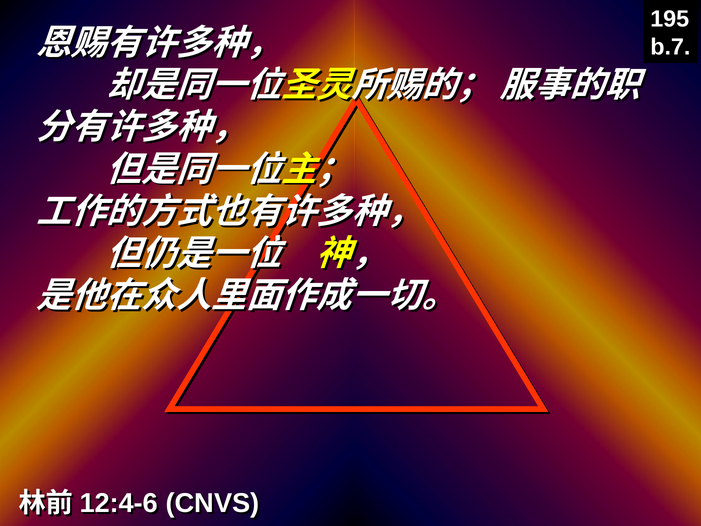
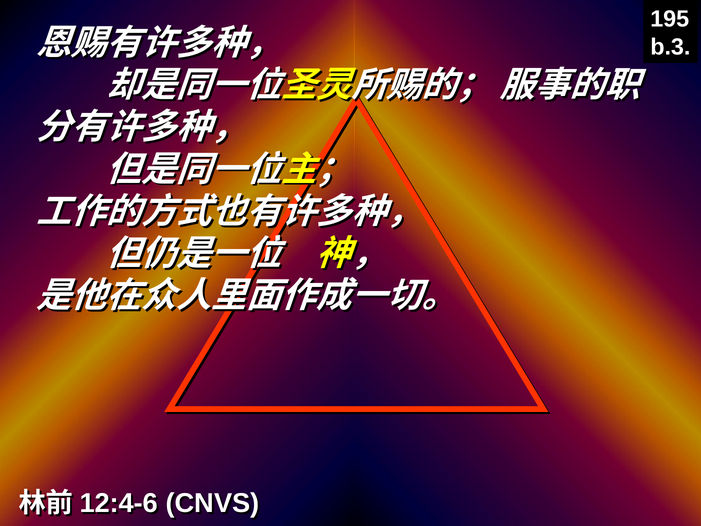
b.7: b.7 -> b.3
